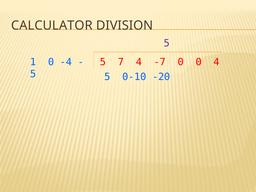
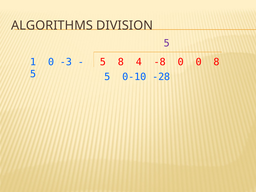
CALCULATOR: CALCULATOR -> ALGORITHMS
-4: -4 -> -3
5 7: 7 -> 8
-7: -7 -> -8
0 4: 4 -> 8
-20: -20 -> -28
